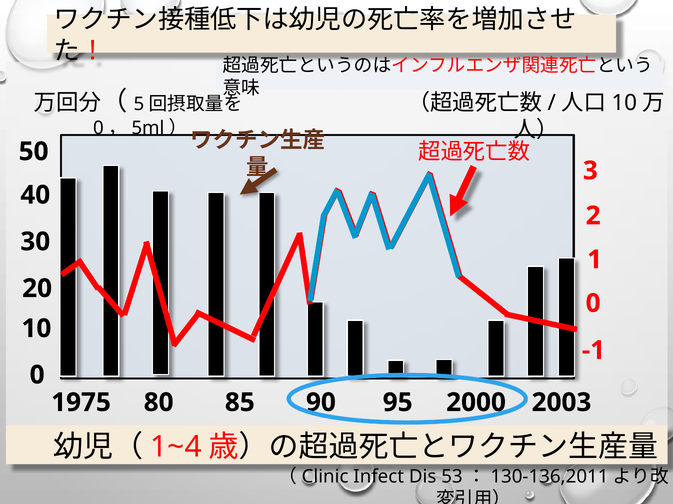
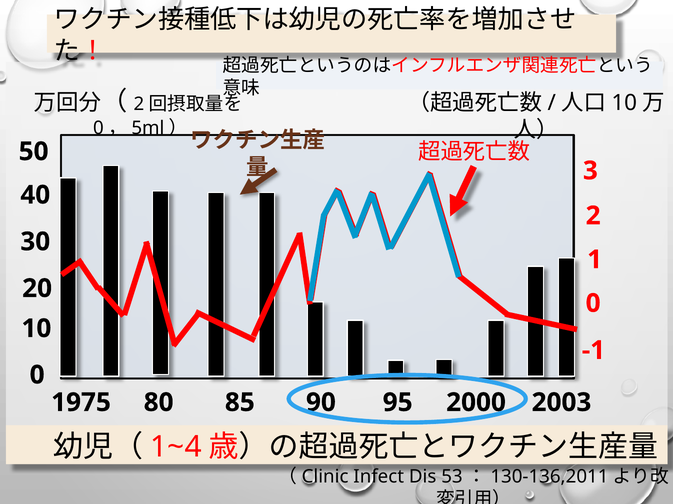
5 at (139, 104): 5 -> 2
